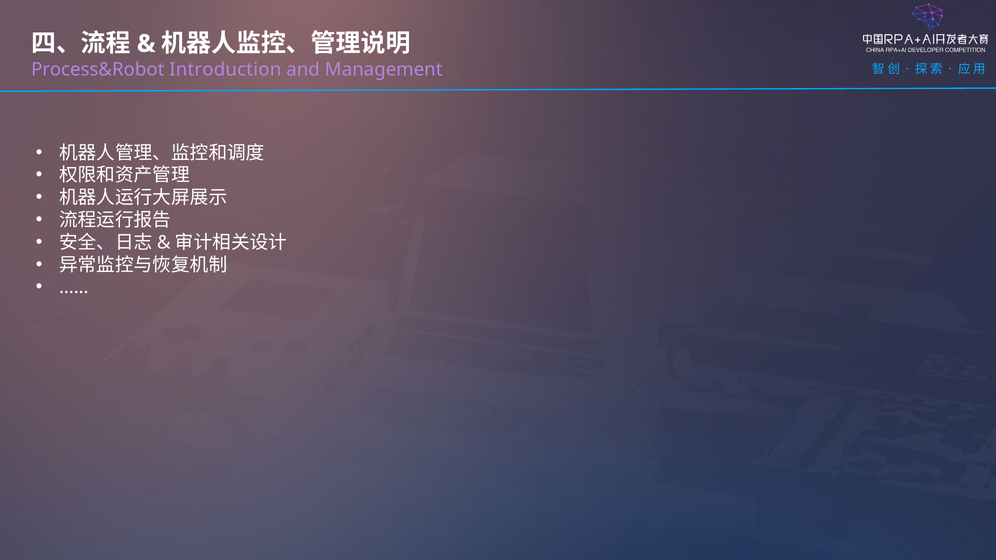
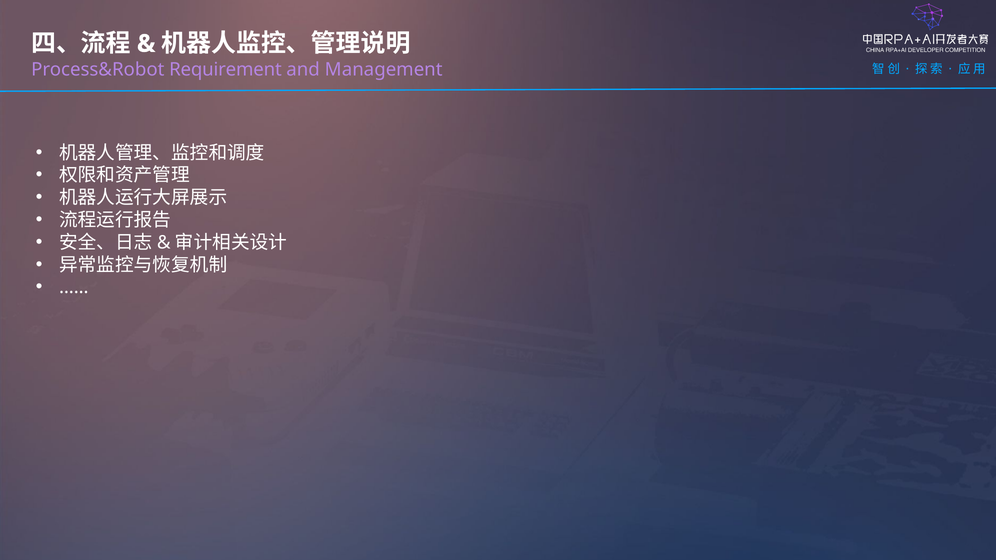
Introduction: Introduction -> Requirement
